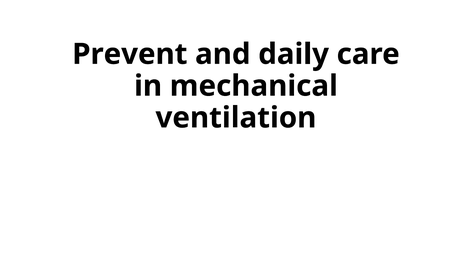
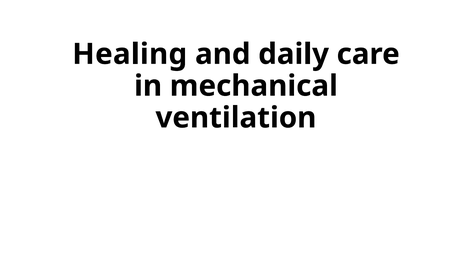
Prevent: Prevent -> Healing
